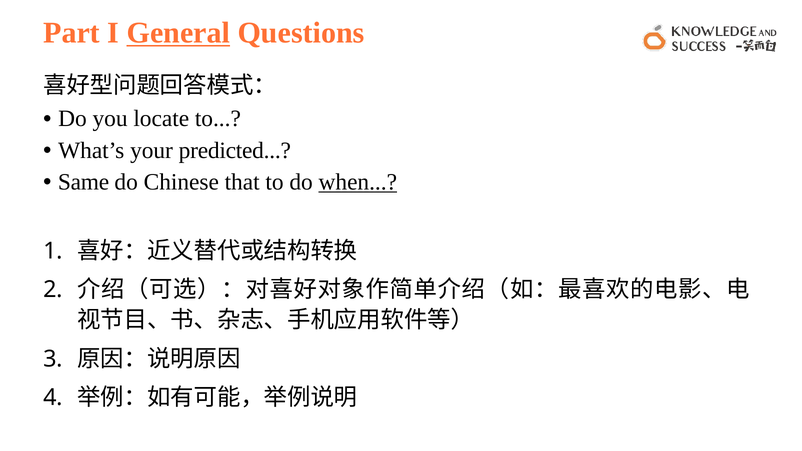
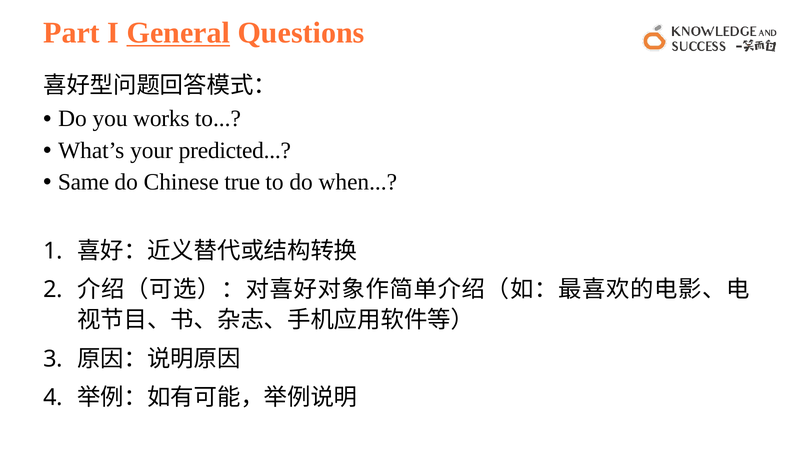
locate: locate -> works
that: that -> true
when underline: present -> none
